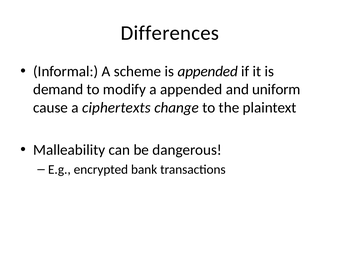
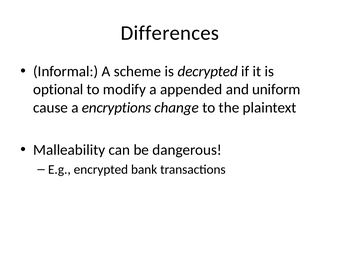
is appended: appended -> decrypted
demand: demand -> optional
ciphertexts: ciphertexts -> encryptions
